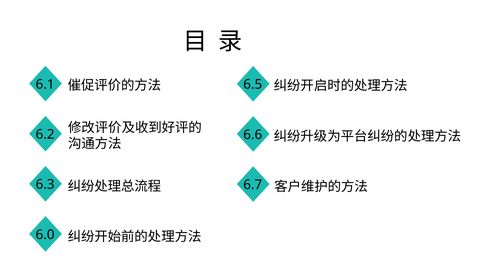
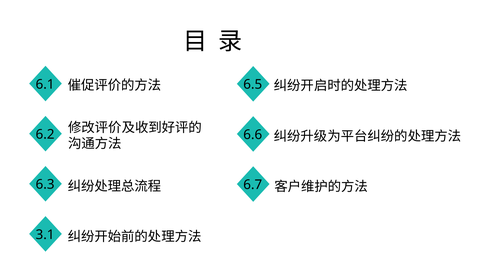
6.0: 6.0 -> 3.1
